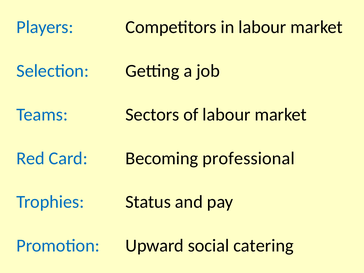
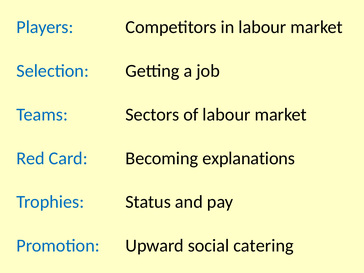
professional: professional -> explanations
